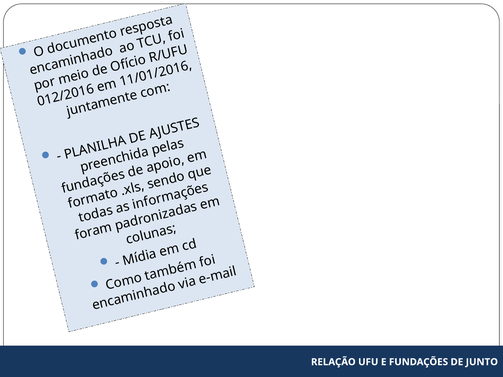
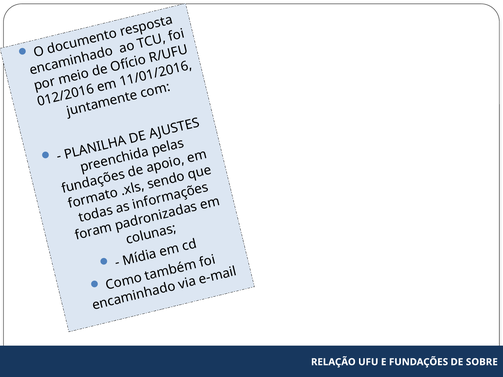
JUNTO: JUNTO -> SOBRE
